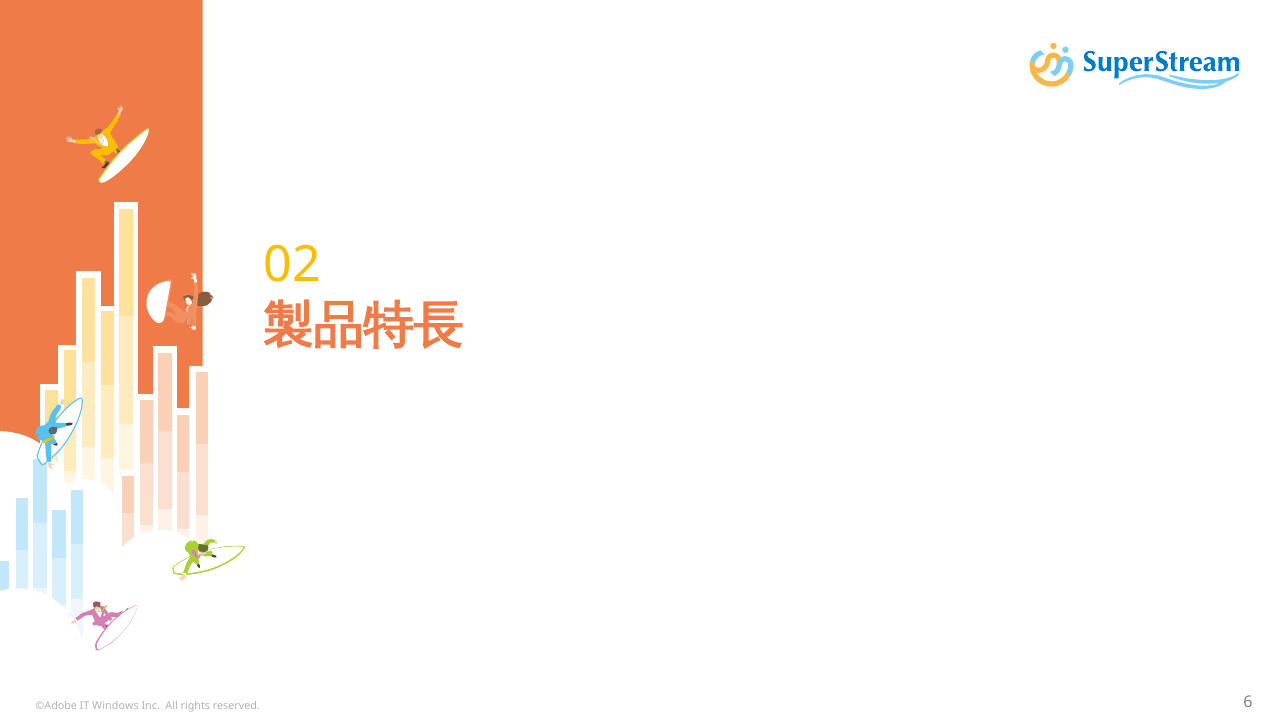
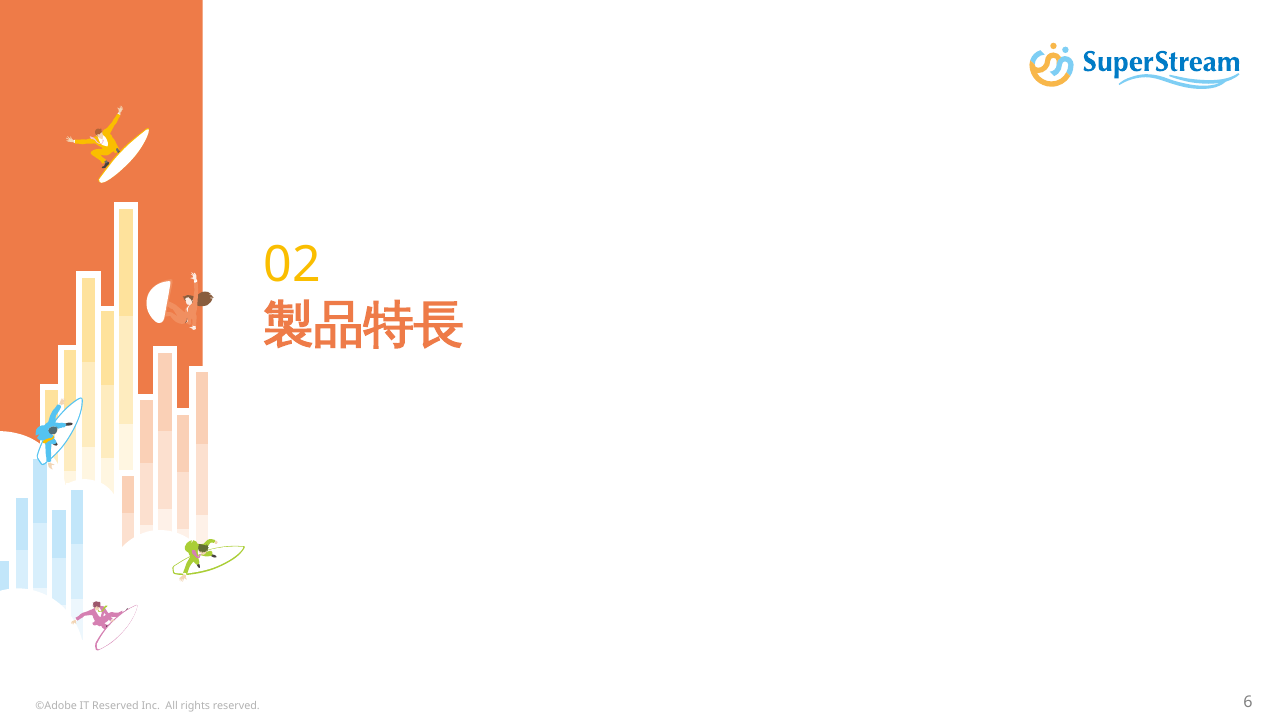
IT Windows: Windows -> Reserved
